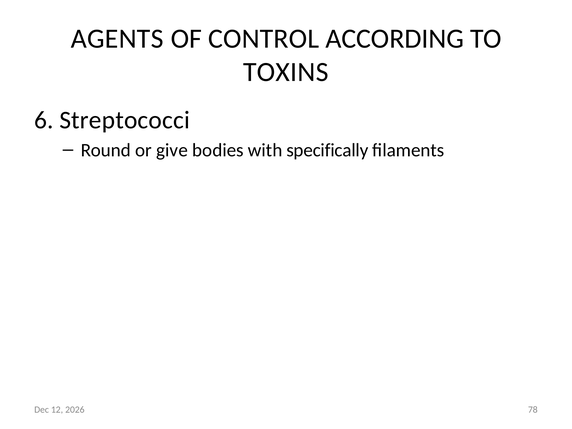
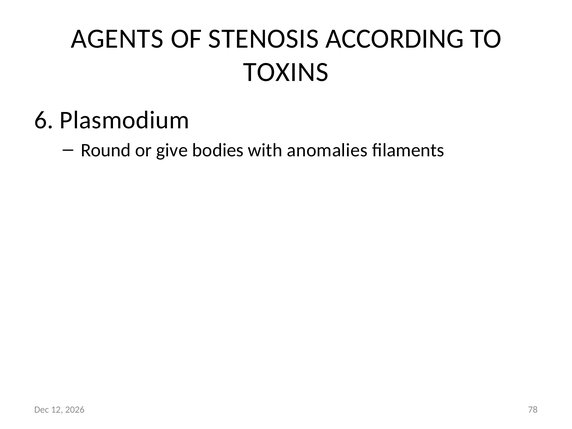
CONTROL: CONTROL -> STENOSIS
Streptococci: Streptococci -> Plasmodium
specifically: specifically -> anomalies
